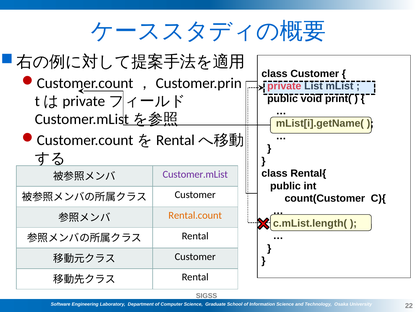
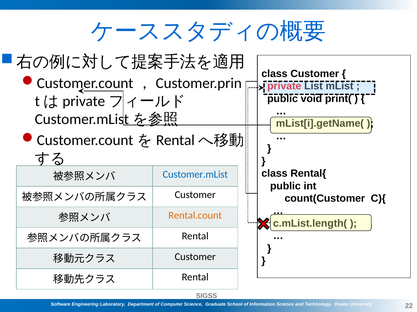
Customer.mList colour: purple -> blue
